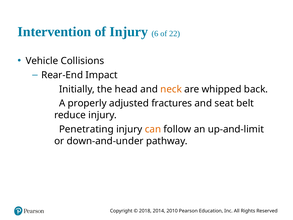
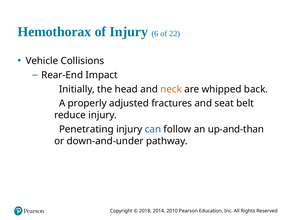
Intervention: Intervention -> Hemothorax
can colour: orange -> blue
up-and-limit: up-and-limit -> up-and-than
